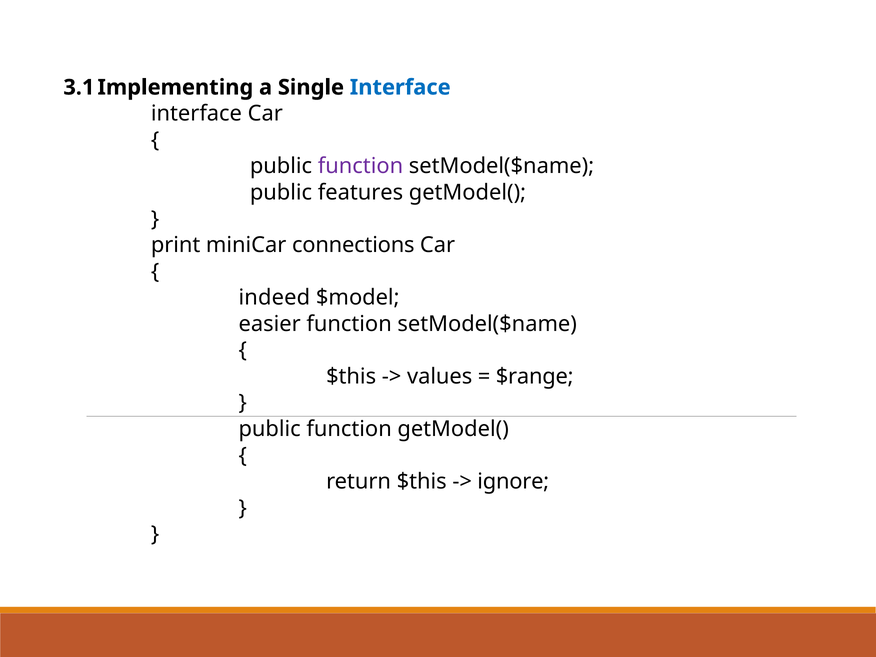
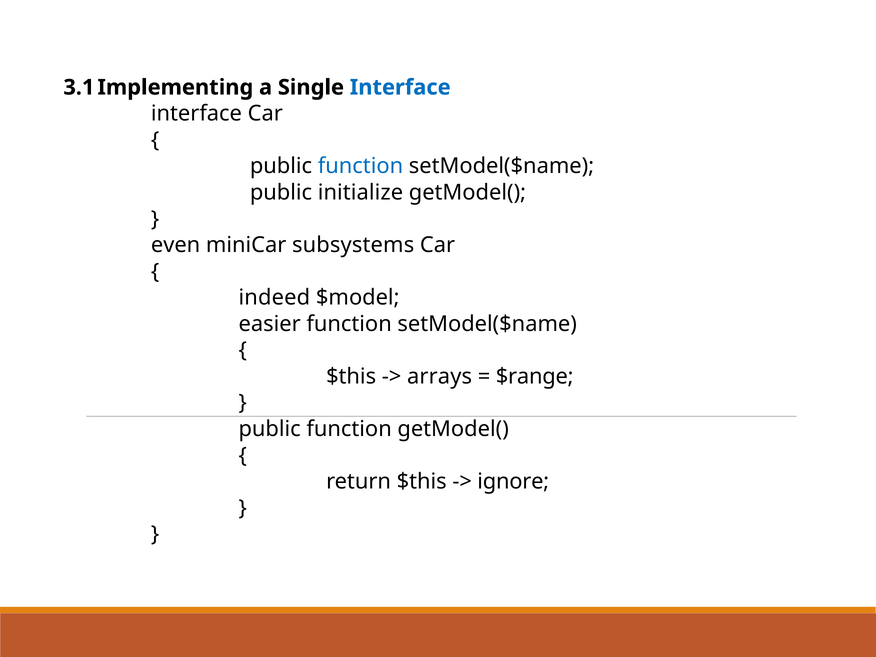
function at (360, 166) colour: purple -> blue
features: features -> initialize
print: print -> even
connections: connections -> subsystems
values: values -> arrays
